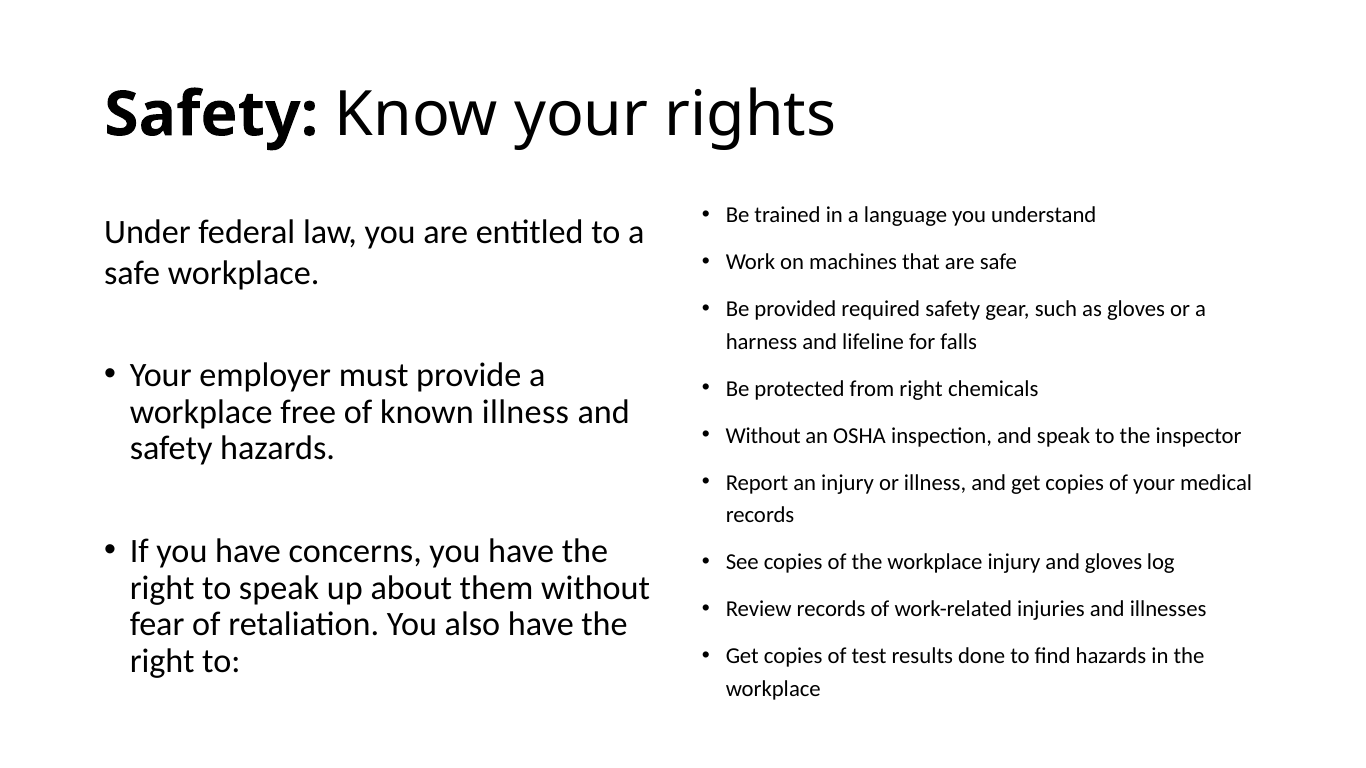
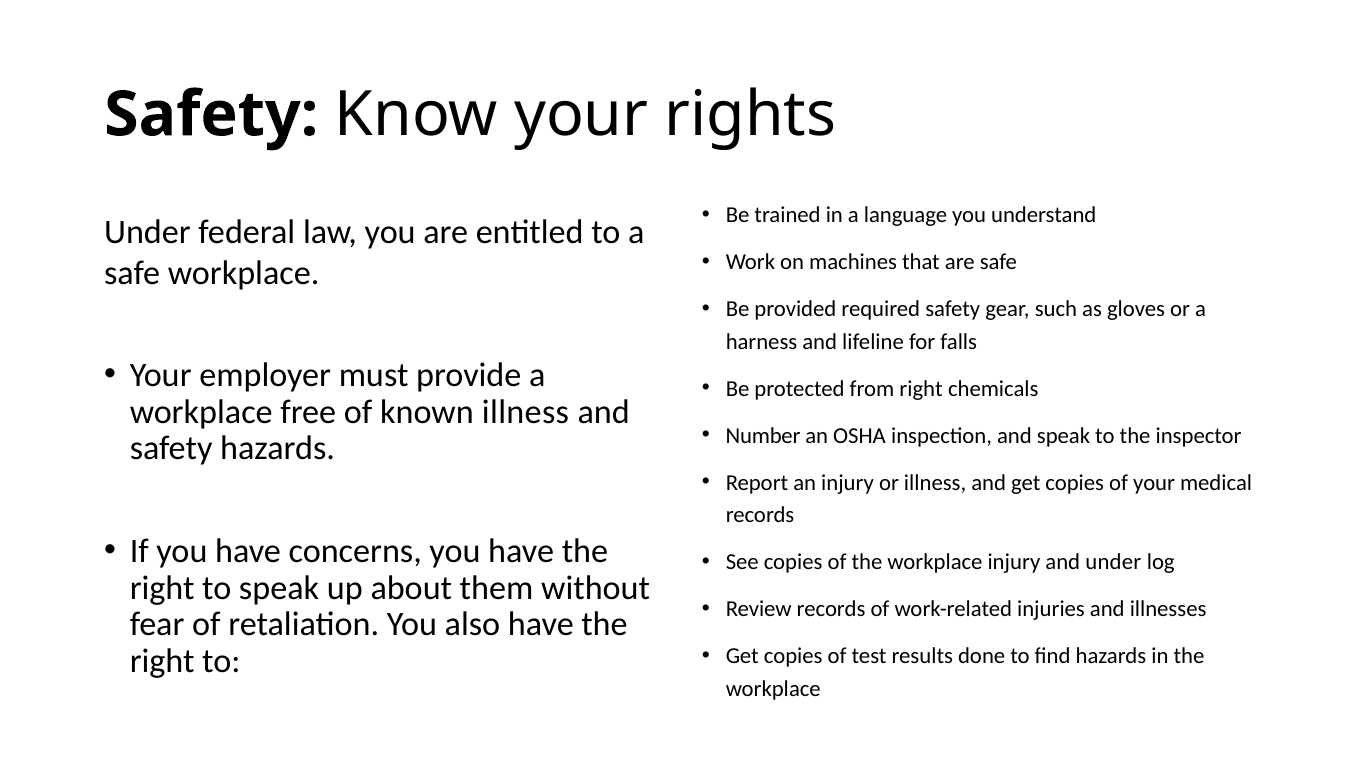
Without at (763, 436): Without -> Number
and gloves: gloves -> under
